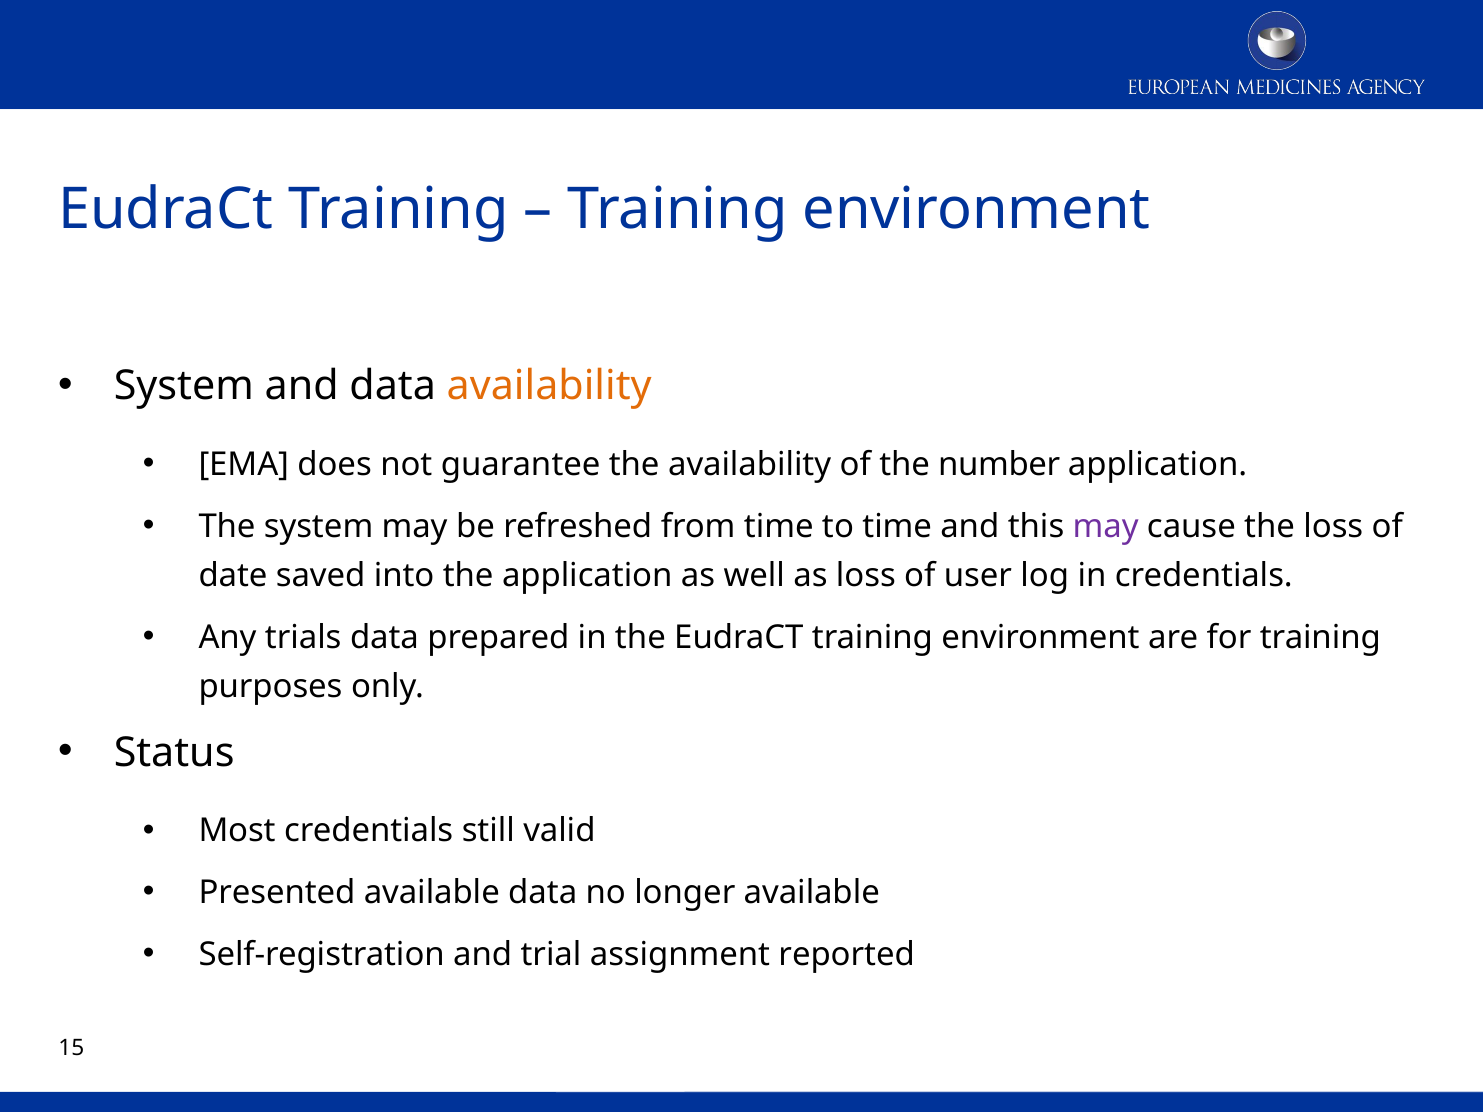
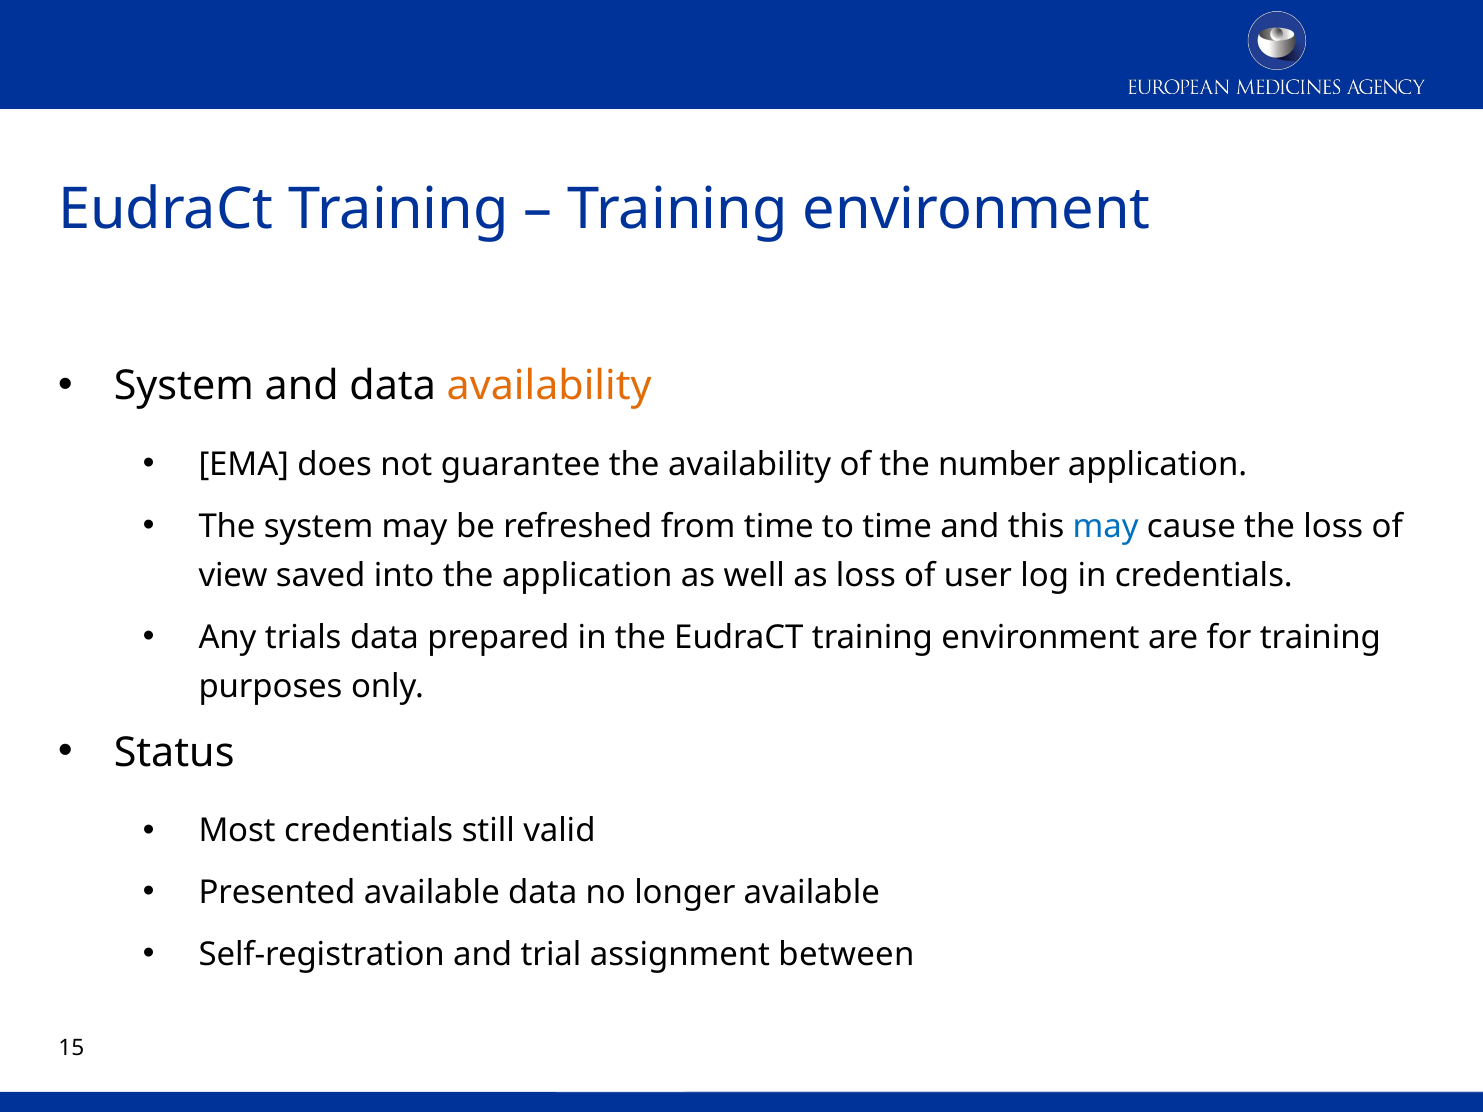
may at (1106, 526) colour: purple -> blue
date: date -> view
reported: reported -> between
